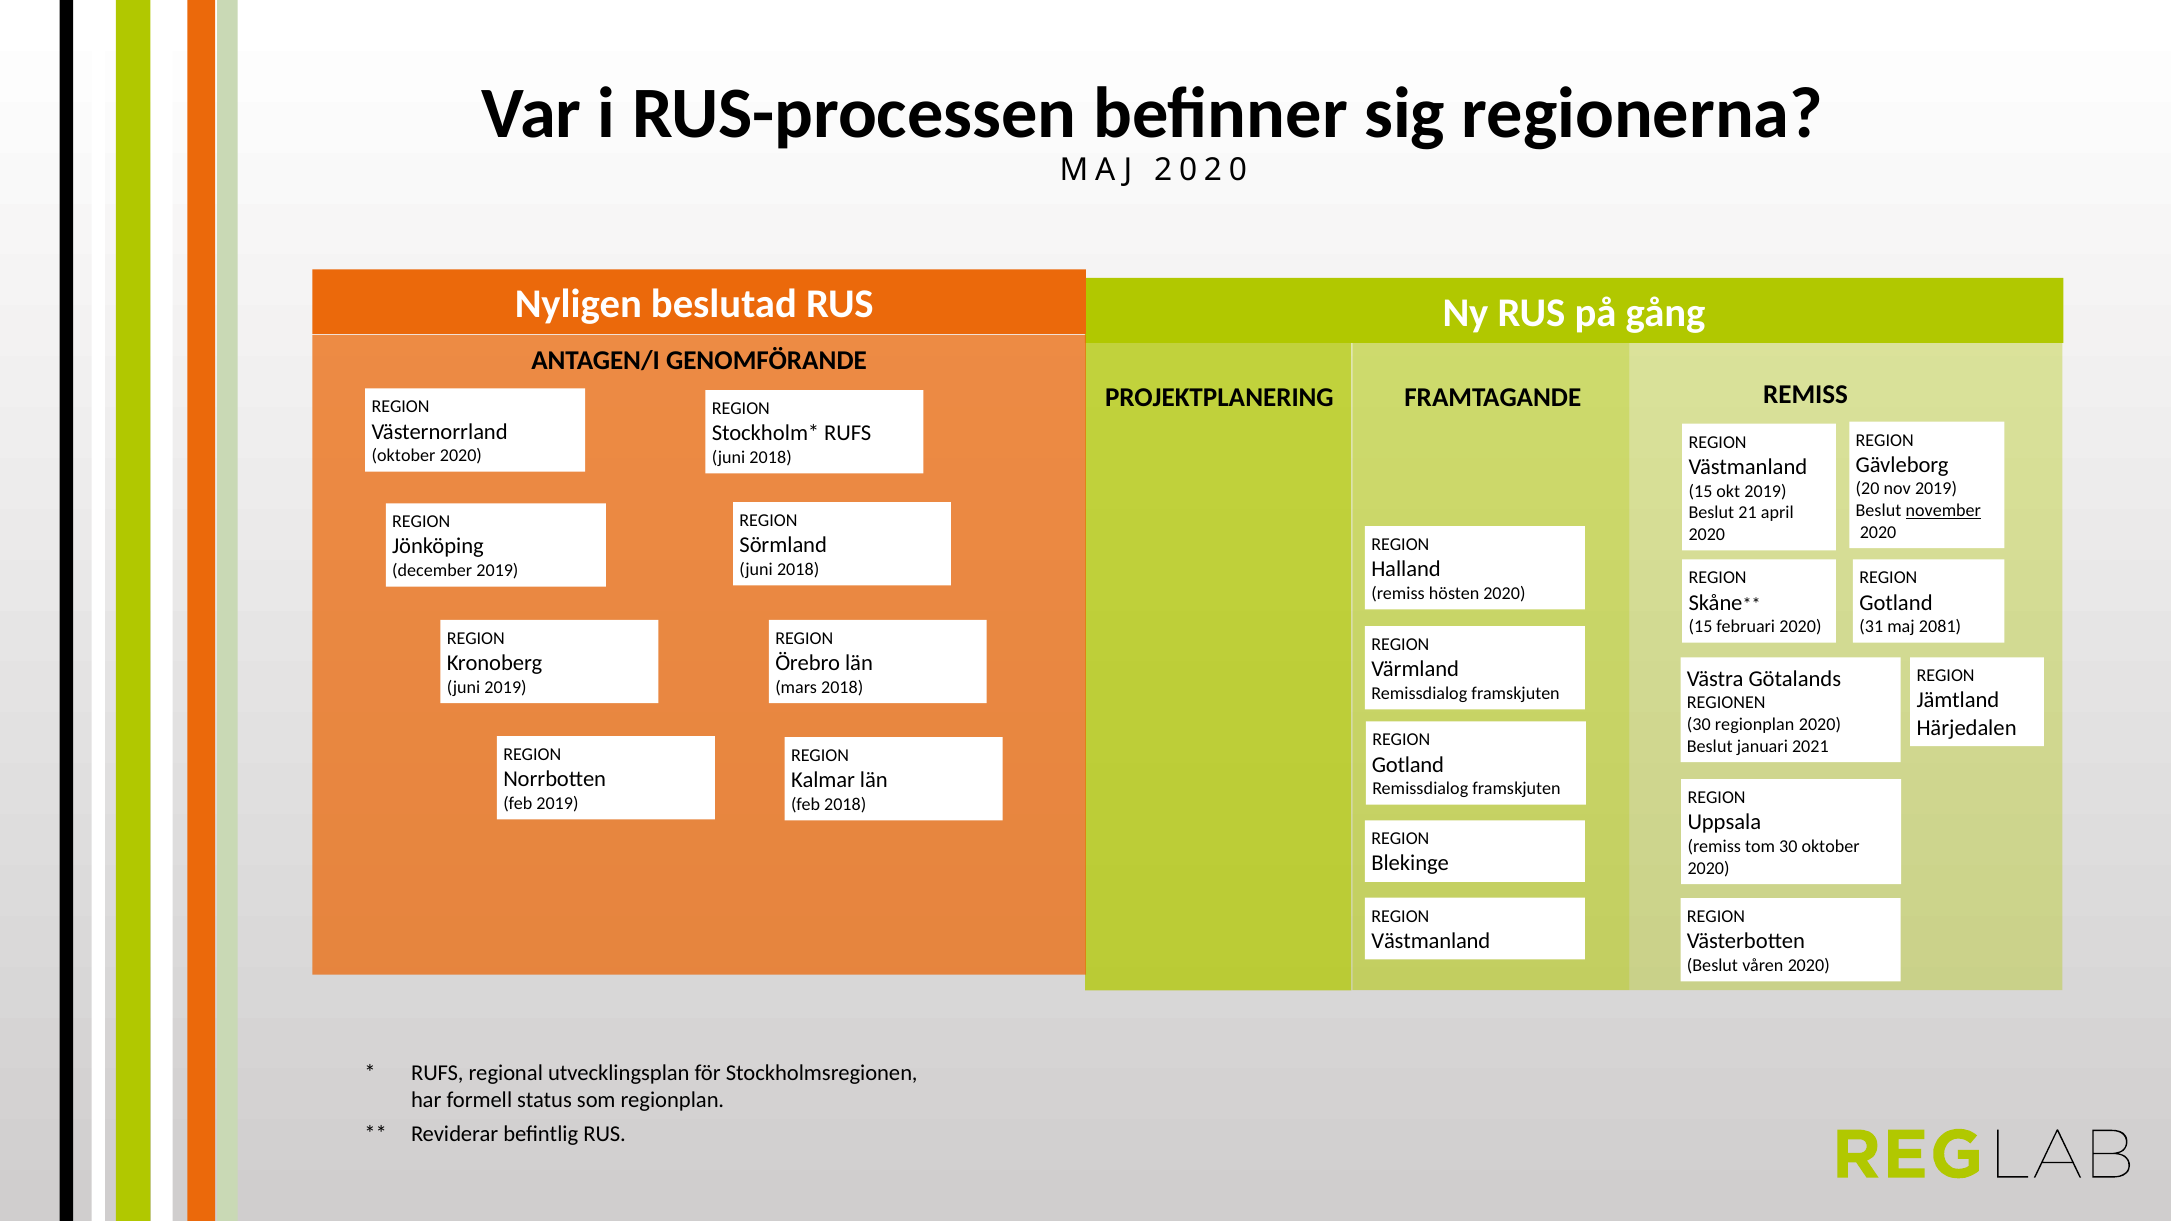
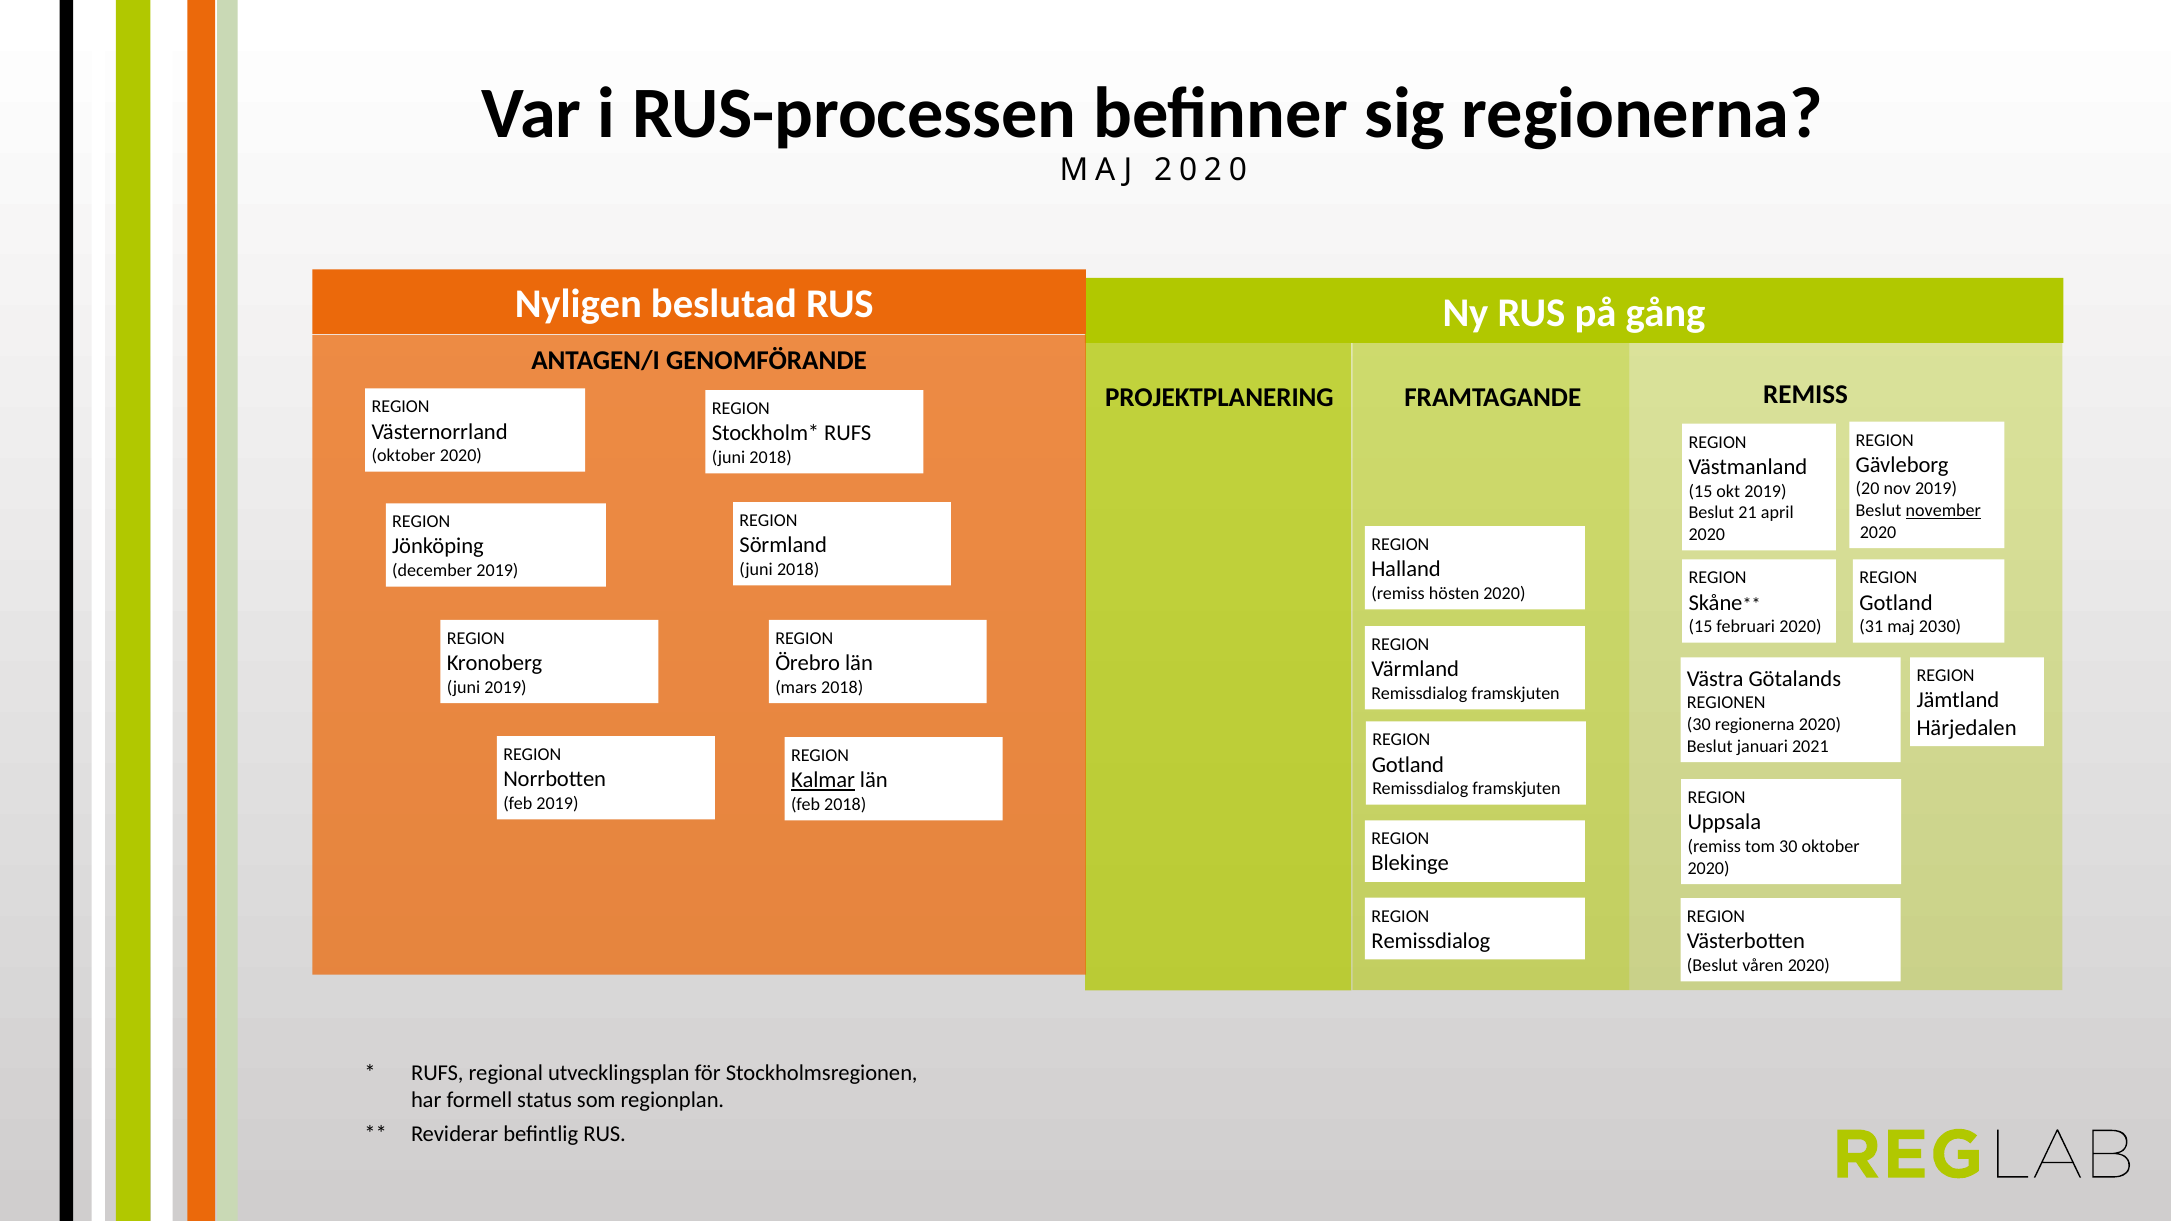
2081: 2081 -> 2030
30 regionplan: regionplan -> regionerna
Kalmar underline: none -> present
Västmanland at (1431, 941): Västmanland -> Remissdialog
